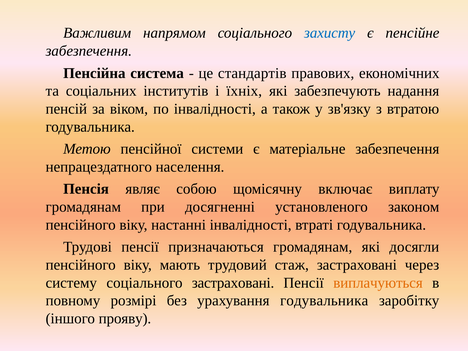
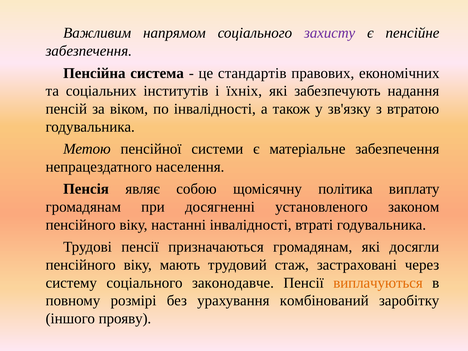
захисту colour: blue -> purple
включає: включає -> політика
соціального застраховані: застраховані -> законодавче
урахування годувальника: годувальника -> комбінований
